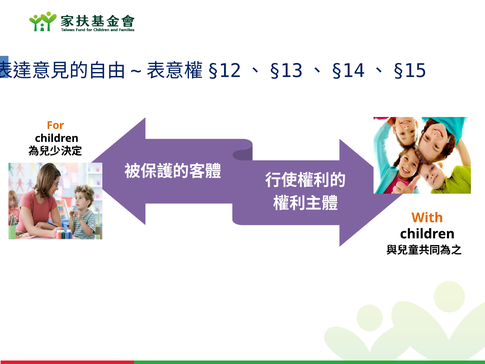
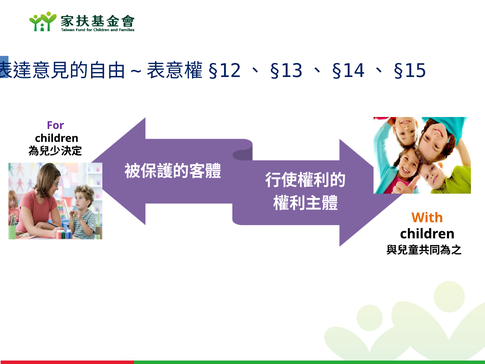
For colour: orange -> purple
